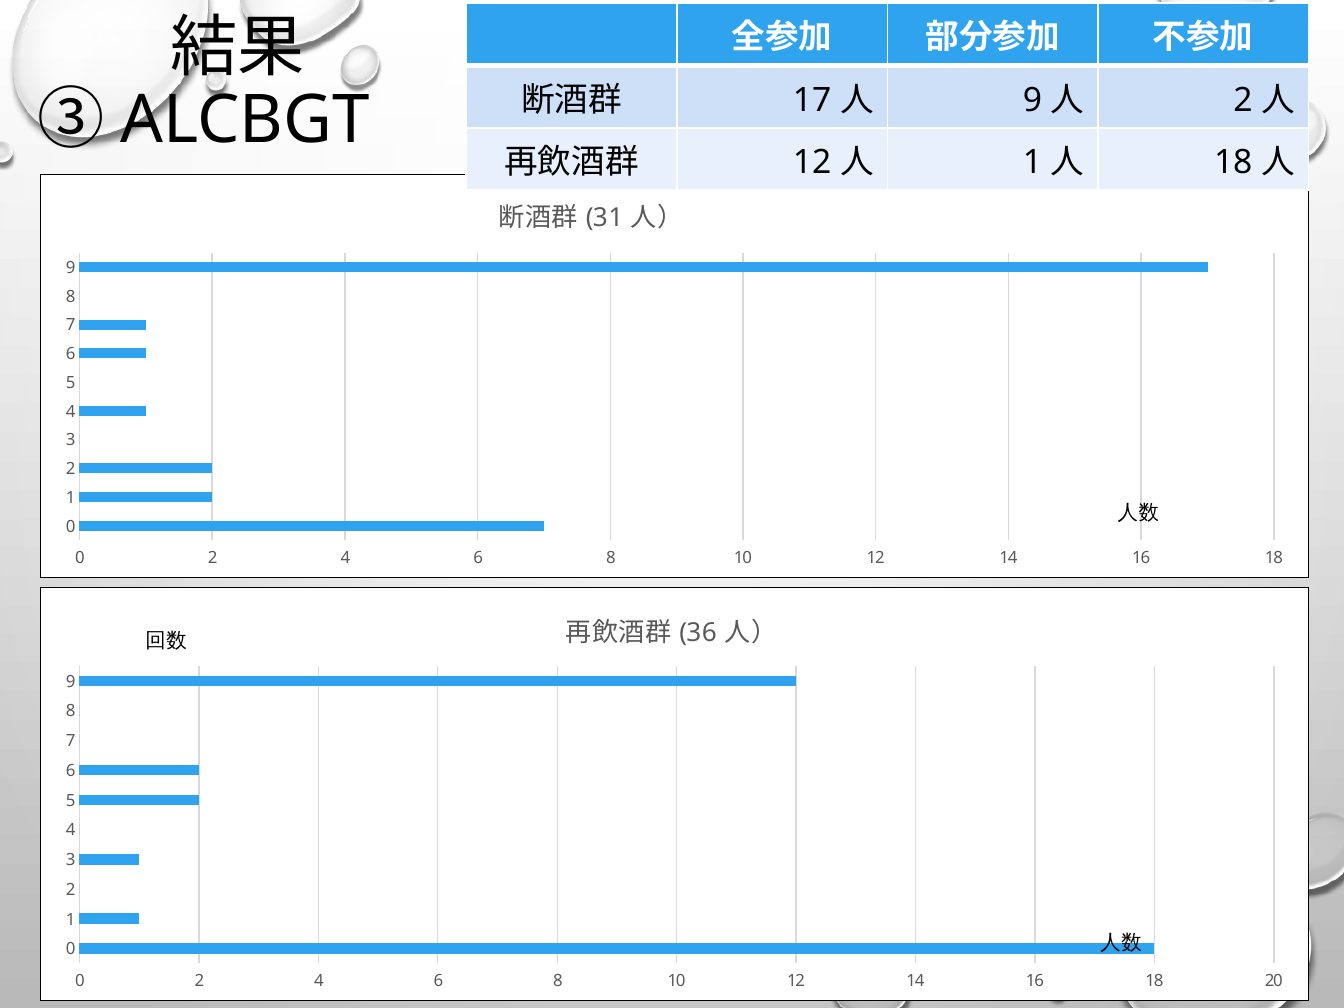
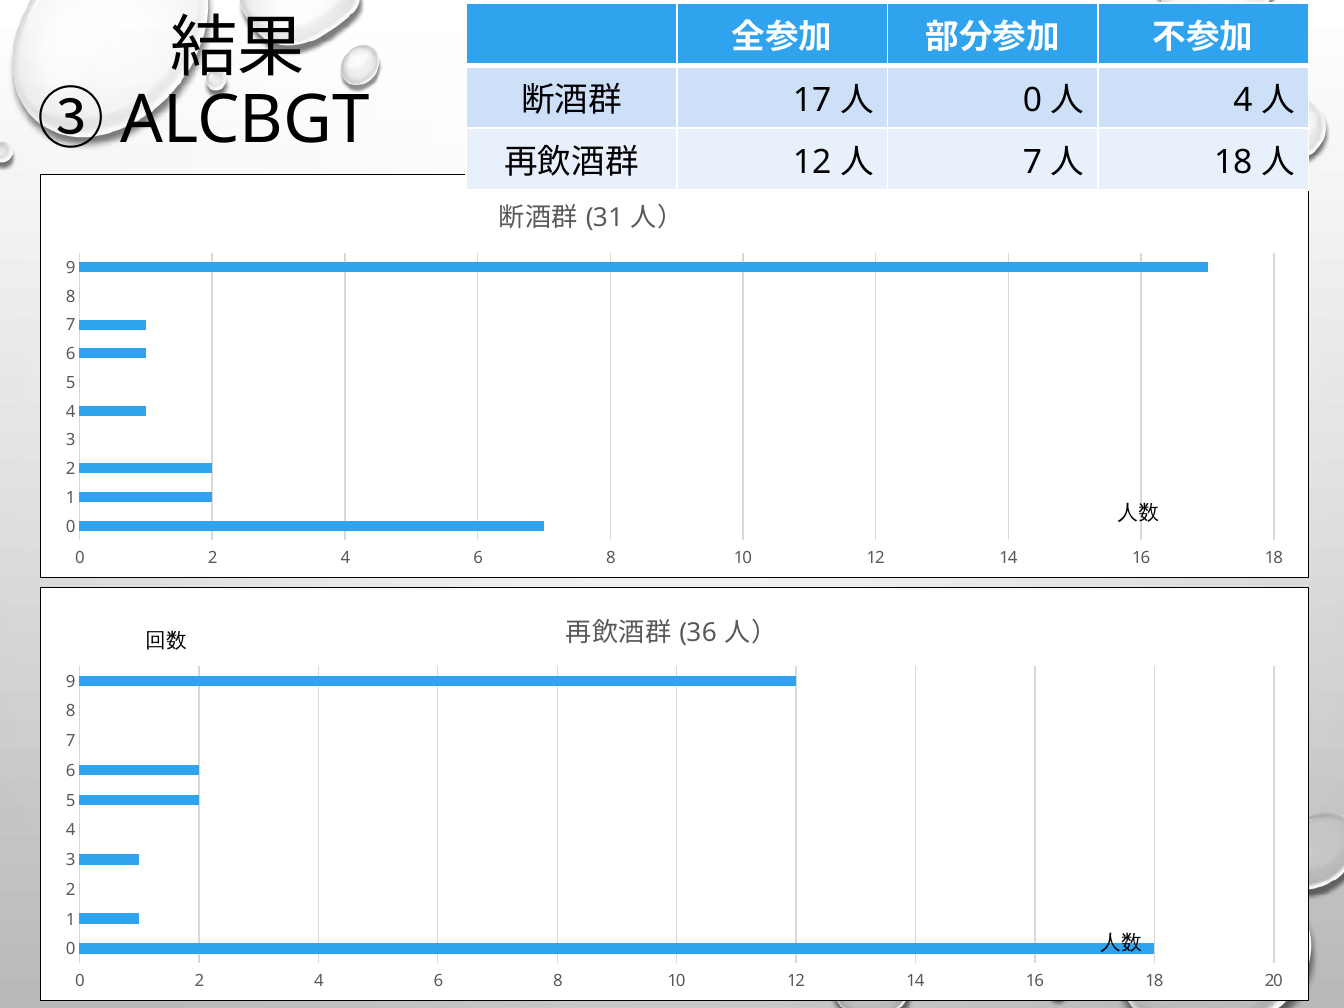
9 at (1032, 100): 9 -> 0
2 at (1243, 100): 2 -> 4
1 at (1032, 162): 1 -> 7
